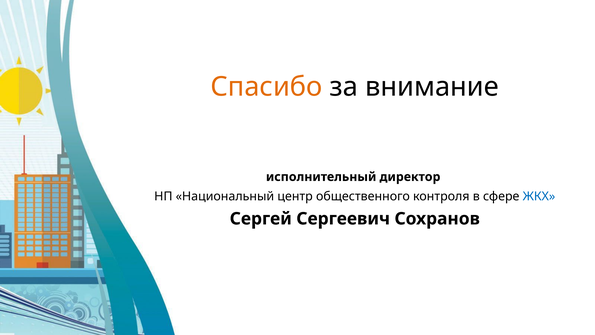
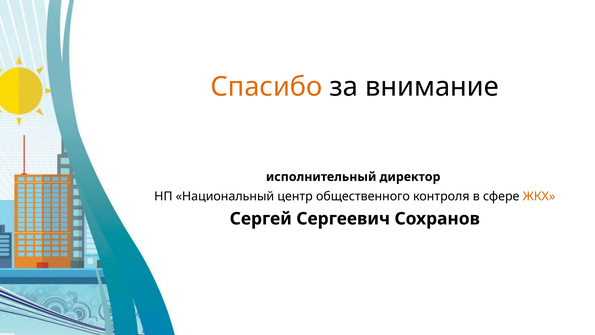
ЖКХ colour: blue -> orange
